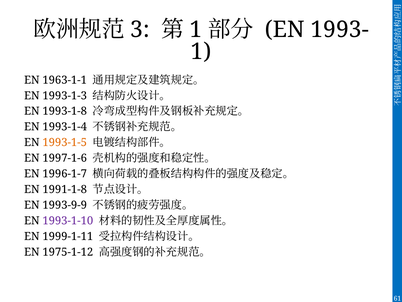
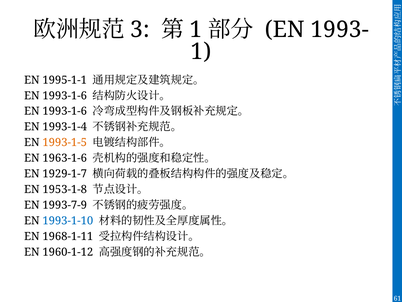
1963-1-1: 1963-1-1 -> 1995-1-1
1993-1-3 at (65, 95): 1993-1-3 -> 1993-1-6
1993-1-8 at (65, 111): 1993-1-8 -> 1993-1-6
1997-1-6: 1997-1-6 -> 1963-1-6
1996-1-7: 1996-1-7 -> 1929-1-7
1991-1-8: 1991-1-8 -> 1953-1-8
1993-9-9: 1993-9-9 -> 1993-7-9
1993-1-10 colour: purple -> blue
1999-1-11: 1999-1-11 -> 1968-1-11
1975-1-12: 1975-1-12 -> 1960-1-12
